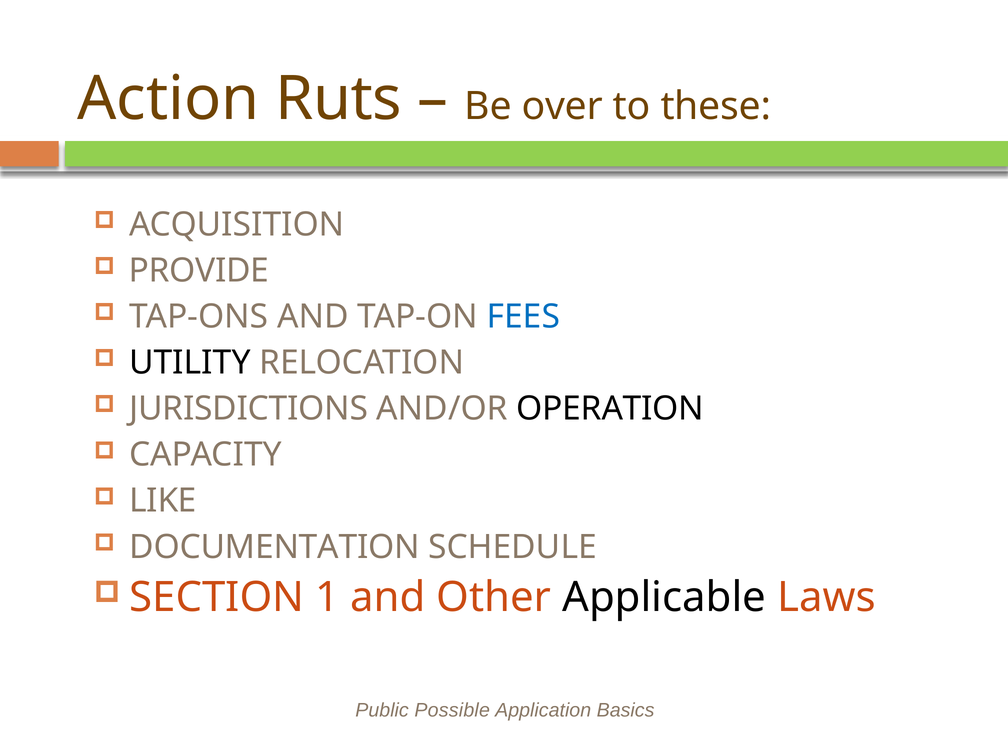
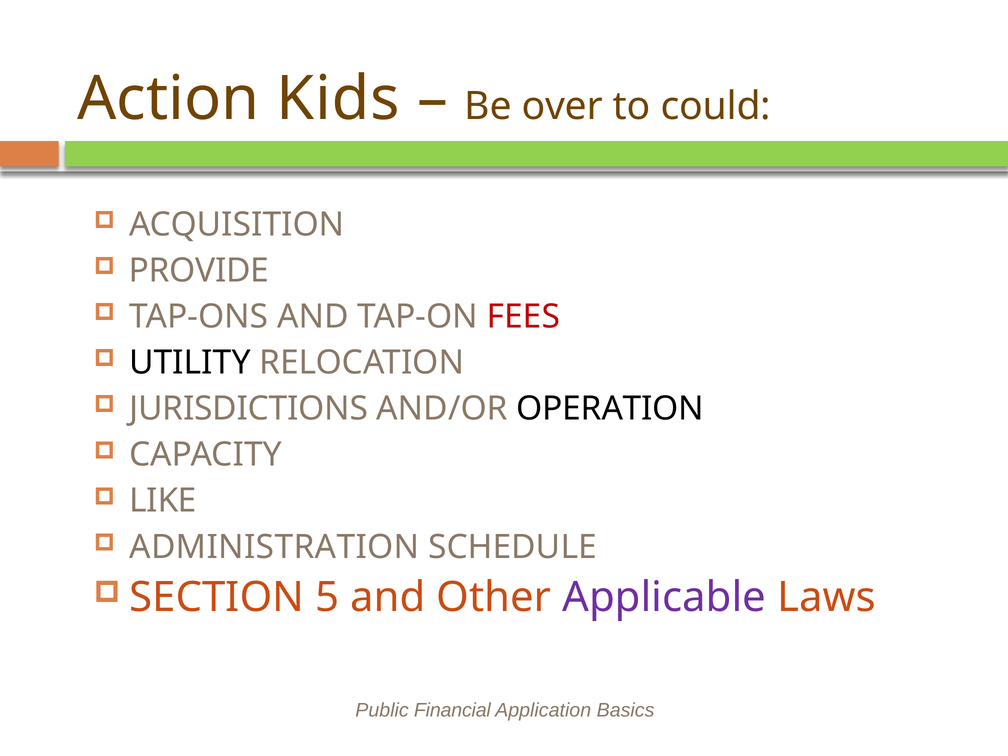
Ruts: Ruts -> Kids
these: these -> could
FEES colour: blue -> red
DOCUMENTATION: DOCUMENTATION -> ADMINISTRATION
1: 1 -> 5
Applicable colour: black -> purple
Possible: Possible -> Financial
